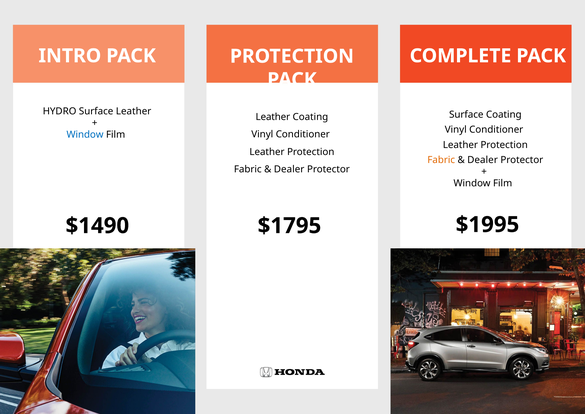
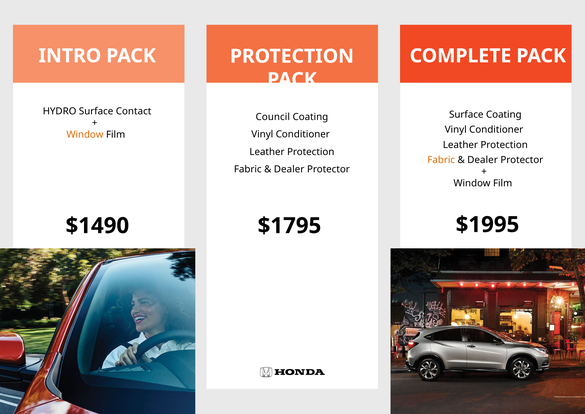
Surface Leather: Leather -> Contact
Leather at (273, 117): Leather -> Council
Window at (85, 135) colour: blue -> orange
